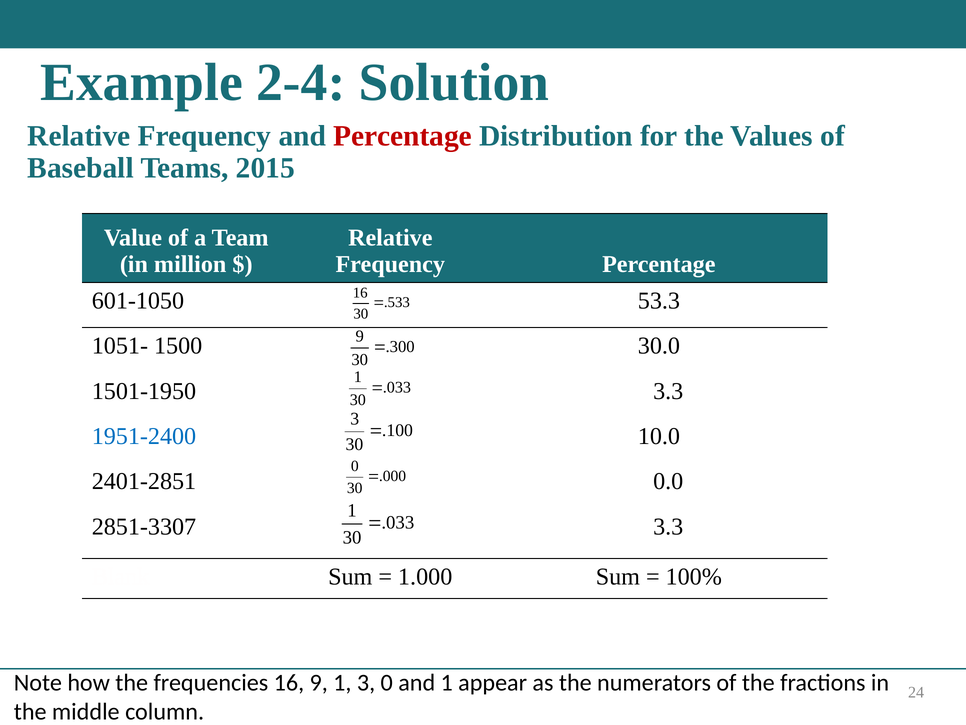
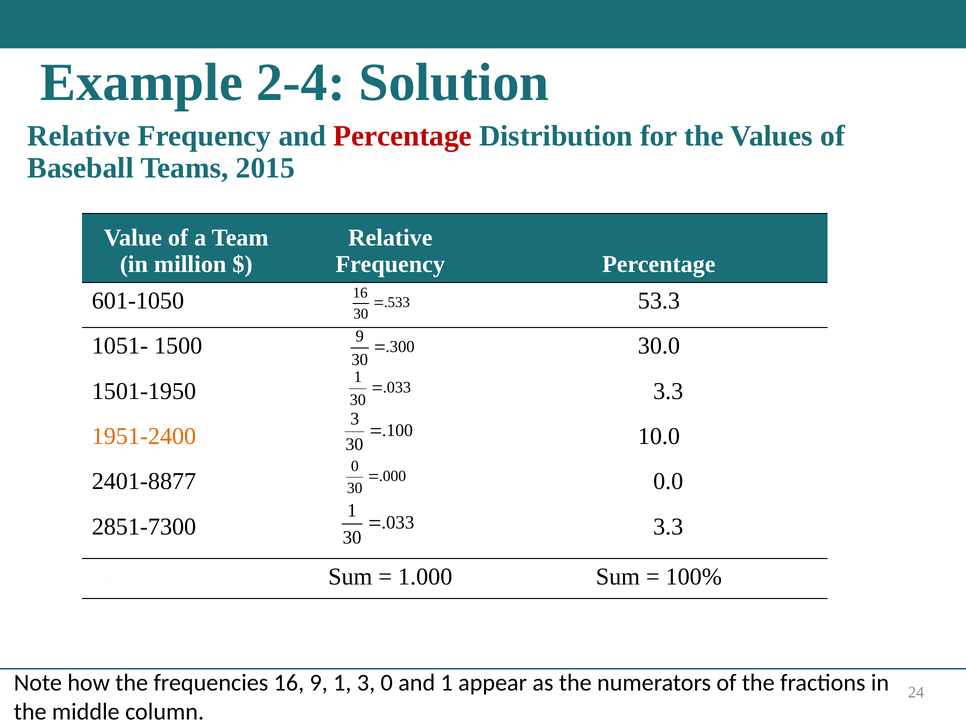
1951-2400 colour: blue -> orange
2401-2851: 2401-2851 -> 2401-8877
2851-3307: 2851-3307 -> 2851-7300
